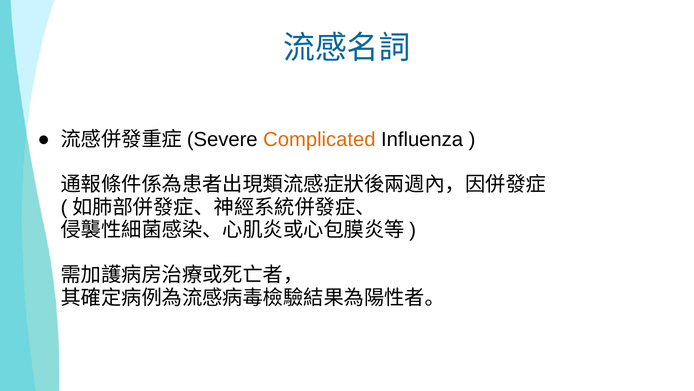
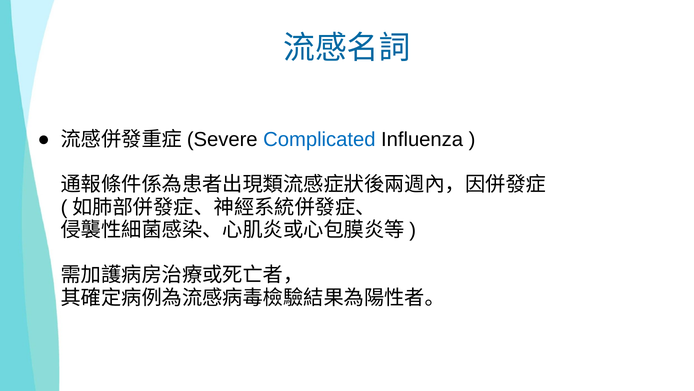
Complicated colour: orange -> blue
